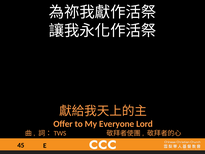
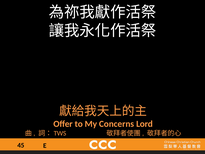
Everyone: Everyone -> Concerns
